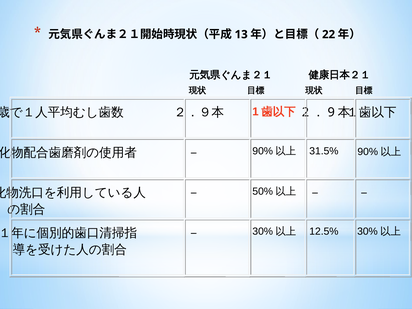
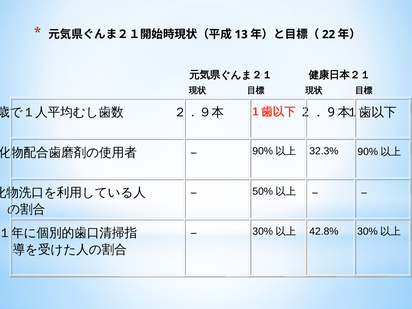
31.5%: 31.5% -> 32.3%
12.5%: 12.5% -> 42.8%
